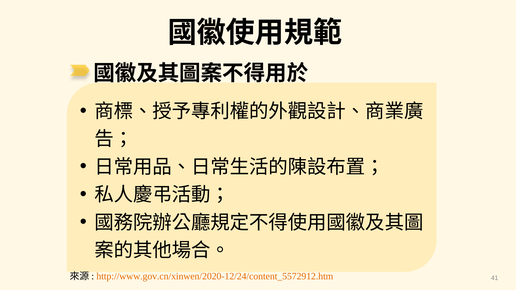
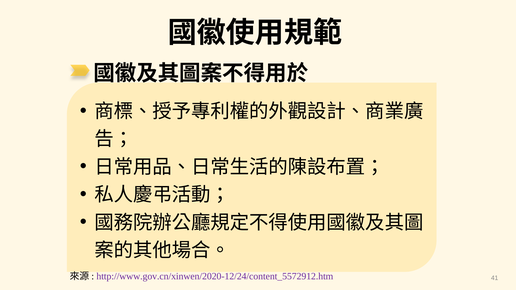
http://www.gov.cn/xinwen/2020-12/24/content_5572912.htm colour: orange -> purple
